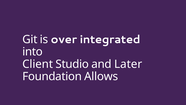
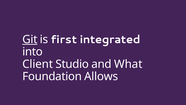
Git underline: none -> present
over: over -> first
Later: Later -> What
